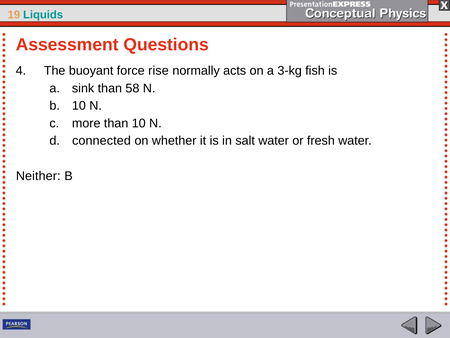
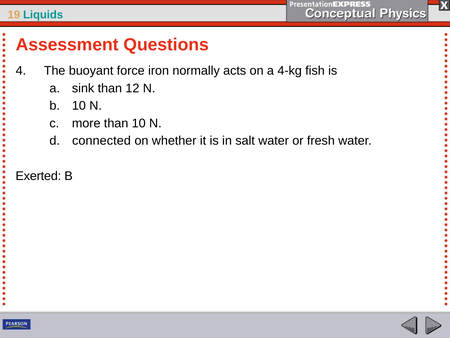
rise: rise -> iron
3-kg: 3-kg -> 4-kg
58: 58 -> 12
Neither: Neither -> Exerted
